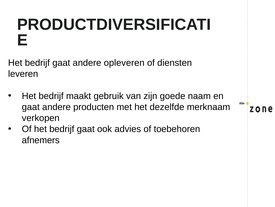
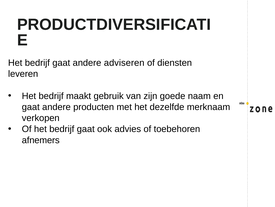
opleveren: opleveren -> adviseren
